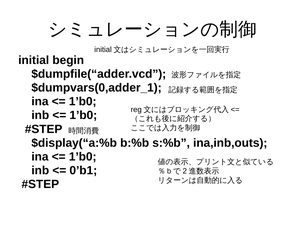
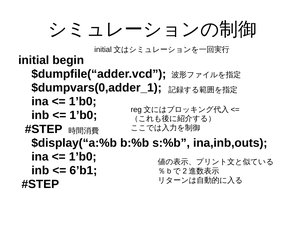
0’b1: 0’b1 -> 6’b1
